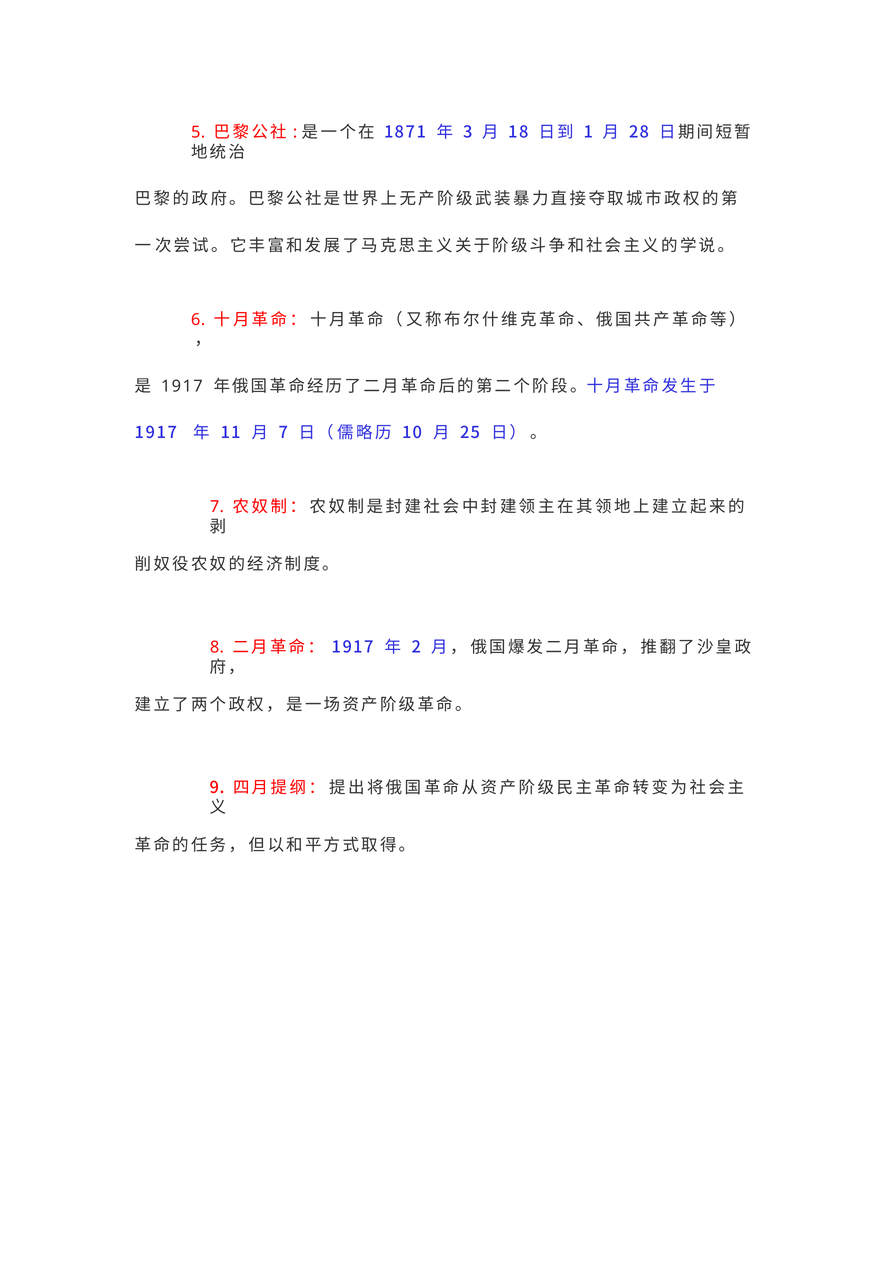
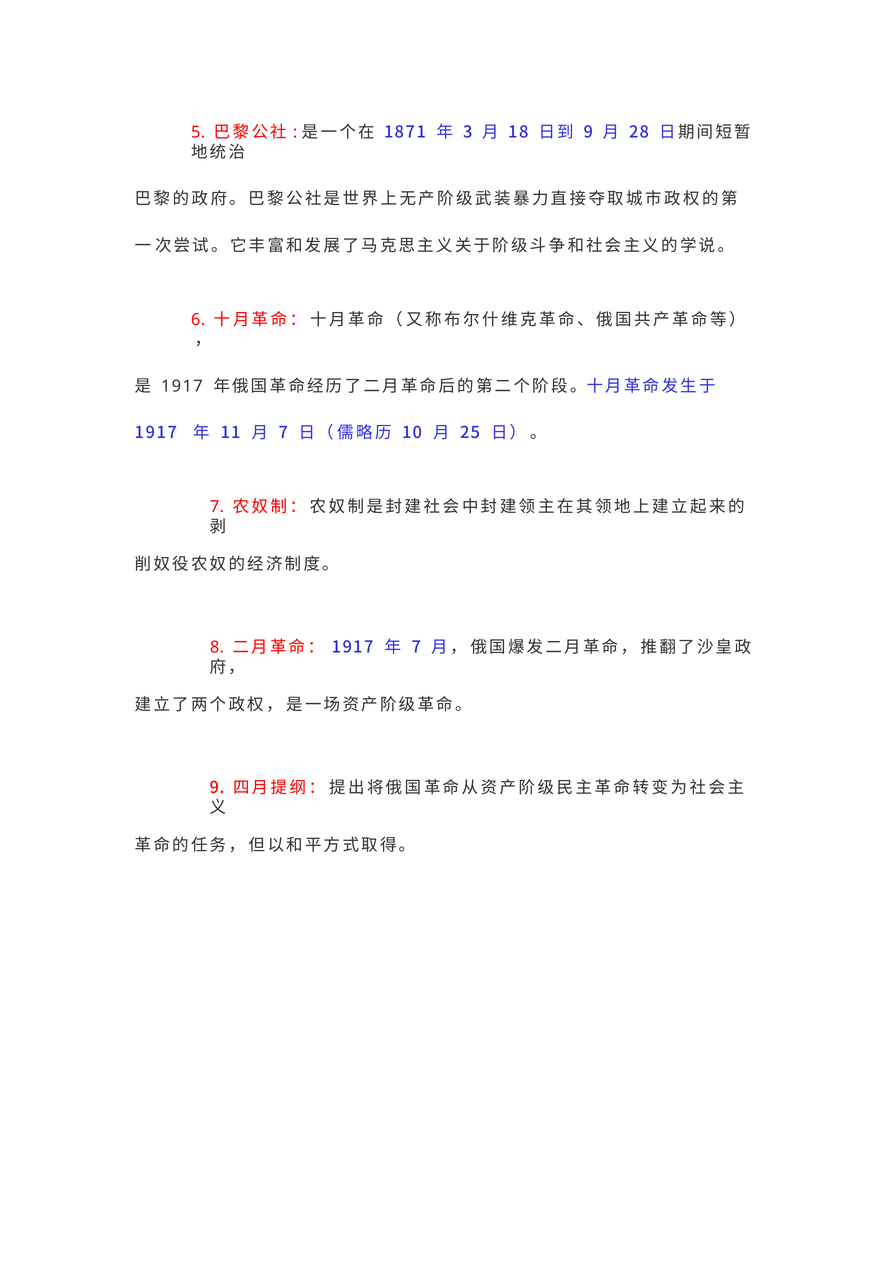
1 at (589, 132): 1 -> 9
2 at (417, 647): 2 -> 7
